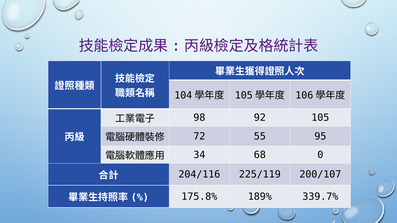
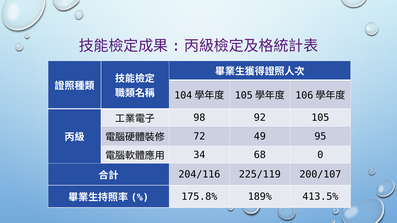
55: 55 -> 49
339.7%: 339.7% -> 413.5%
